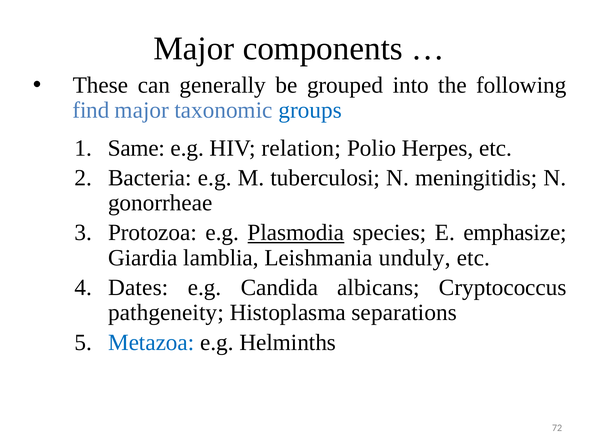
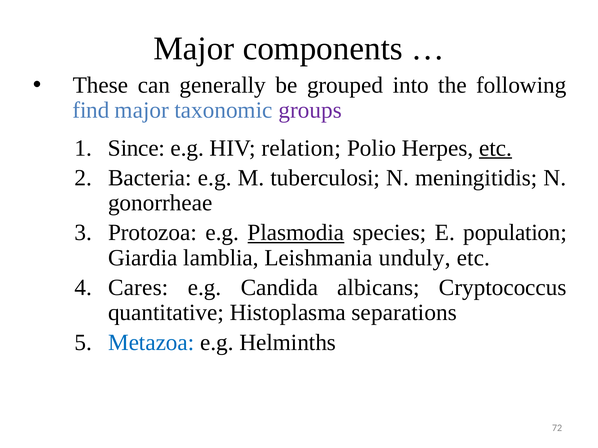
groups colour: blue -> purple
Same: Same -> Since
etc at (496, 148) underline: none -> present
emphasize: emphasize -> population
Dates: Dates -> Cares
pathgeneity: pathgeneity -> quantitative
